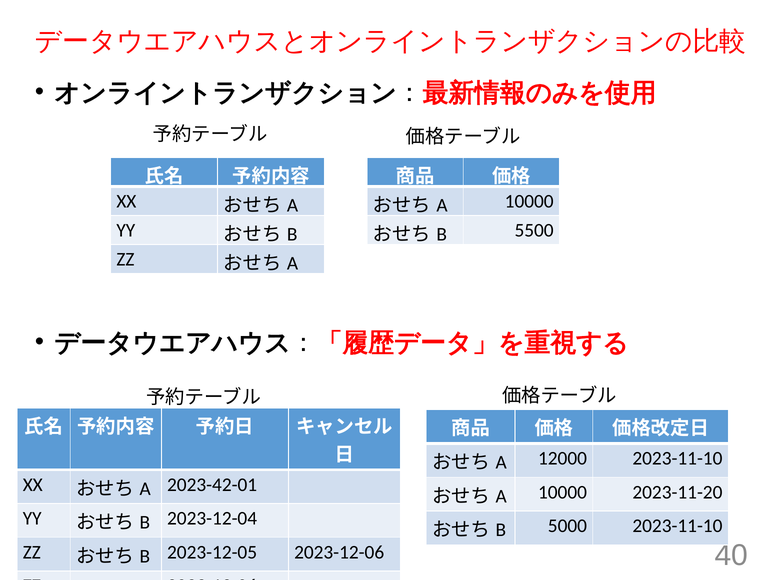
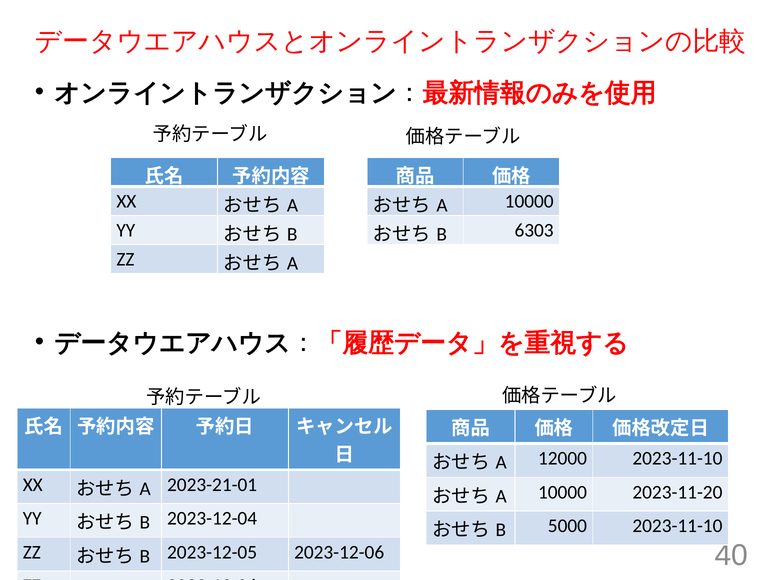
5500: 5500 -> 6303
2023-42-01: 2023-42-01 -> 2023-21-01
